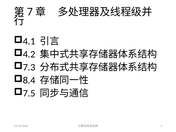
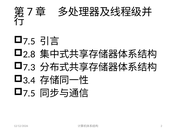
4.1 at (29, 41): 4.1 -> 7.5
4.2: 4.2 -> 2.8
8.4: 8.4 -> 3.4
